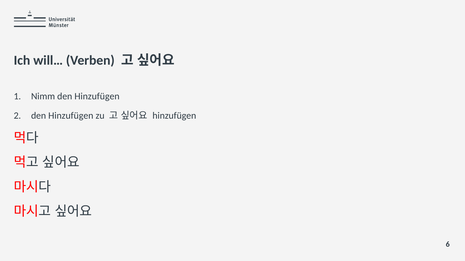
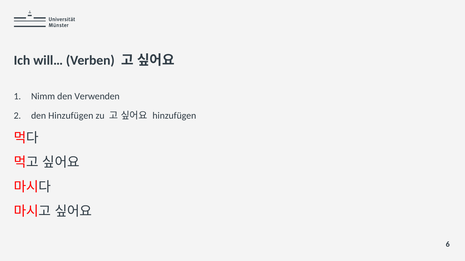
Nimm den Hinzufügen: Hinzufügen -> Verwenden
